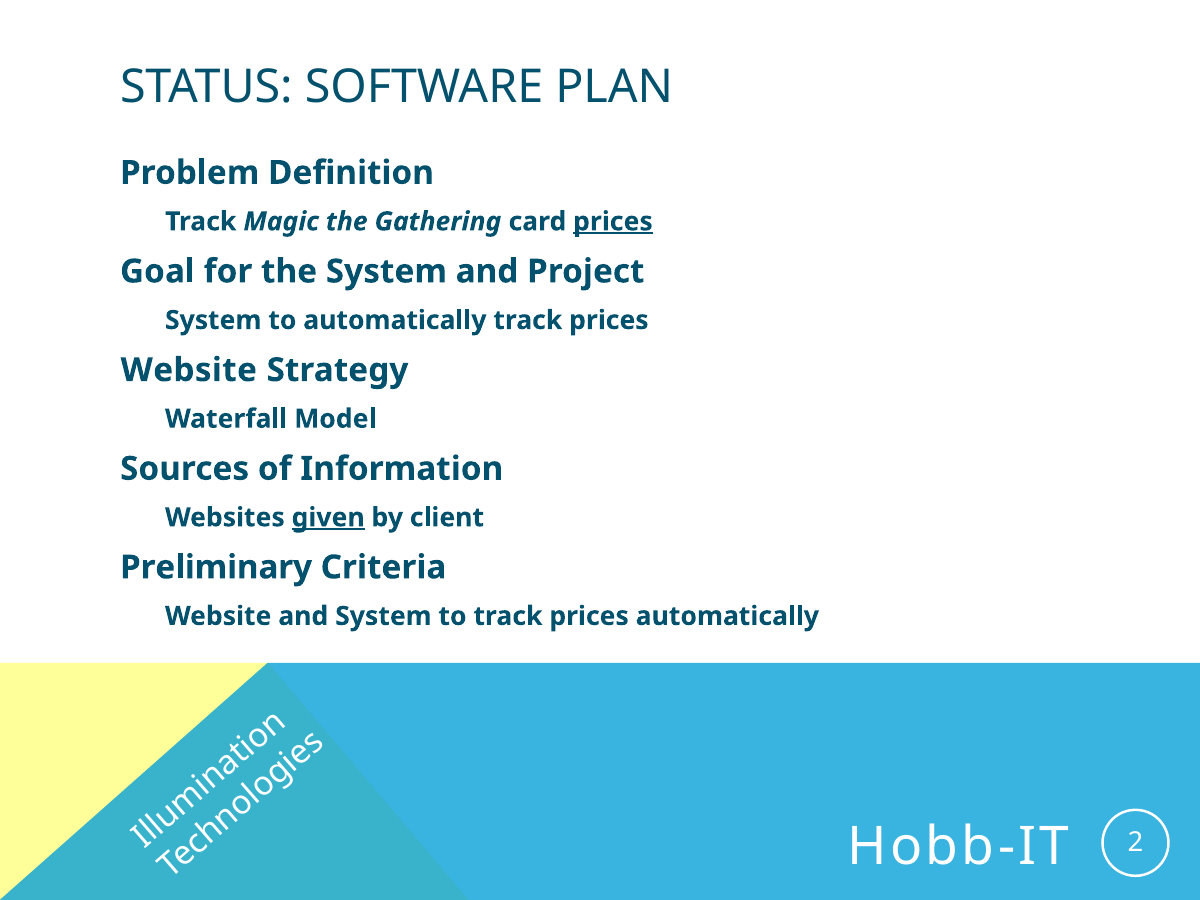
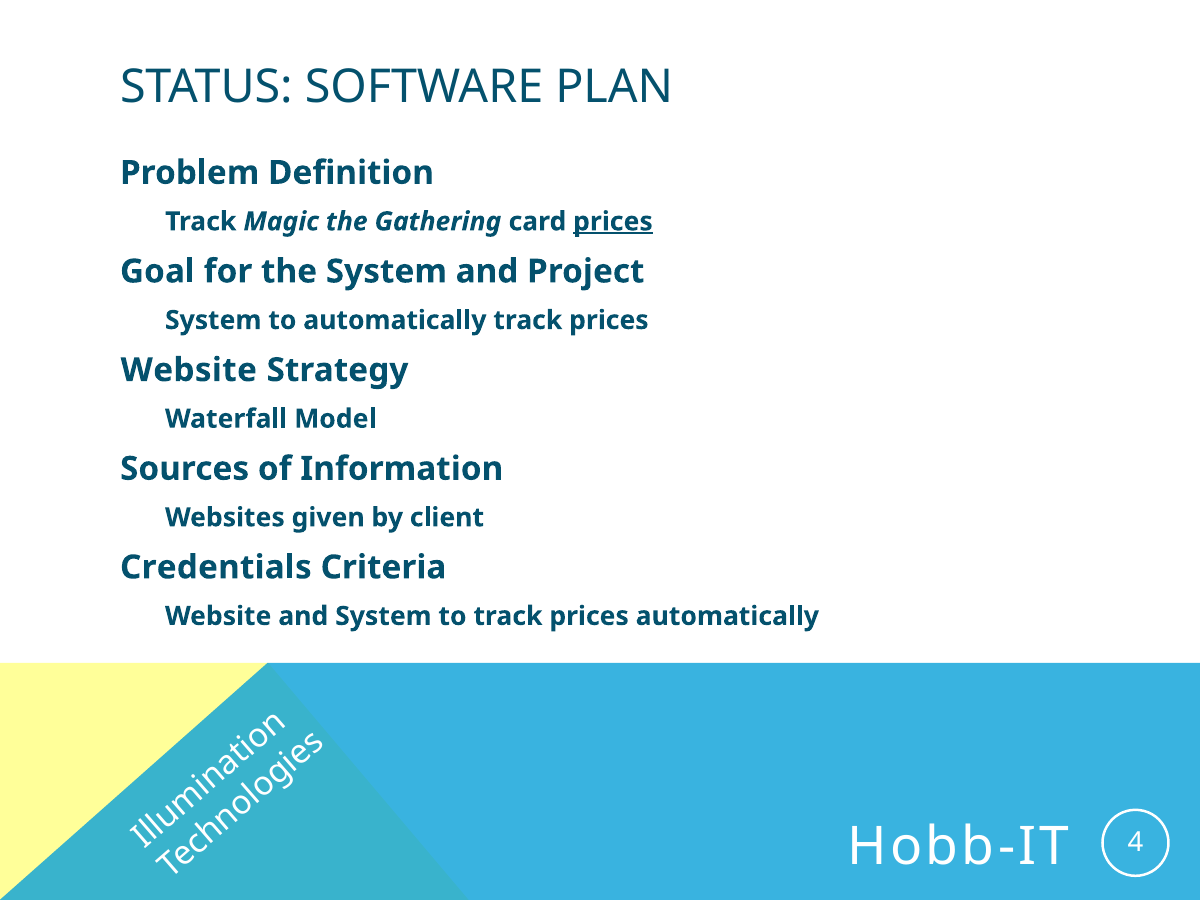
given underline: present -> none
Preliminary: Preliminary -> Credentials
2: 2 -> 4
